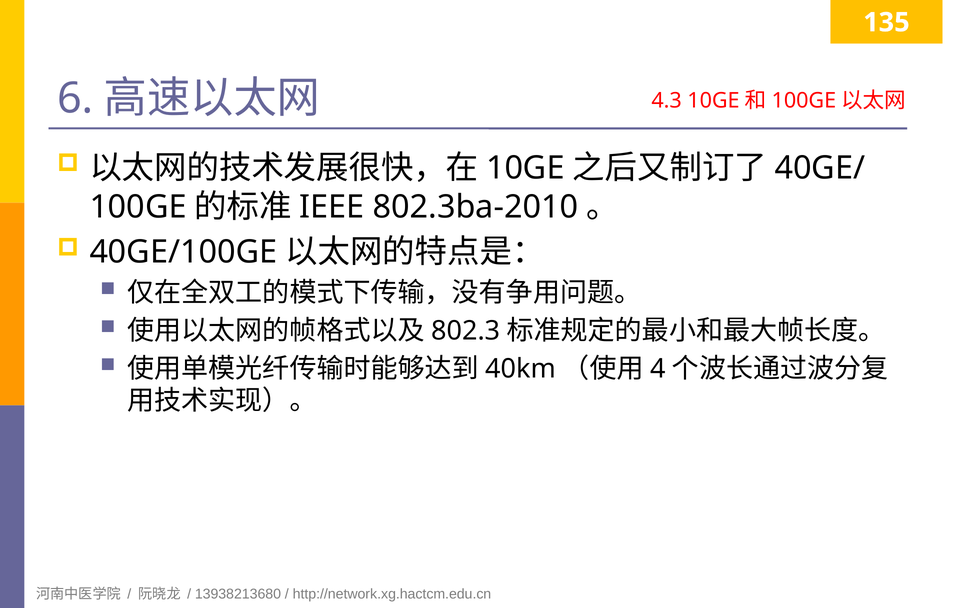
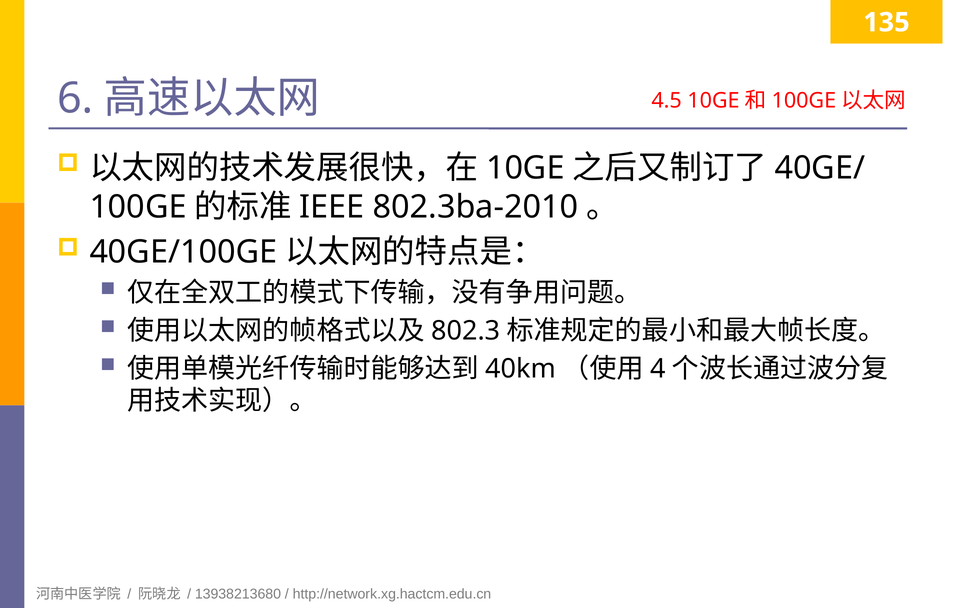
4.3: 4.3 -> 4.5
